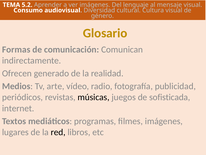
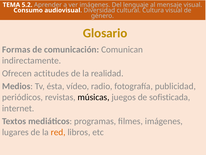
generado: generado -> actitudes
arte: arte -> ésta
red colour: black -> orange
